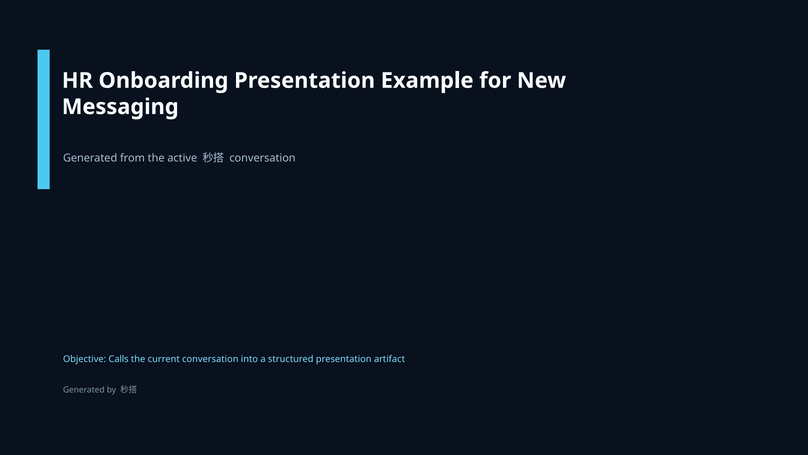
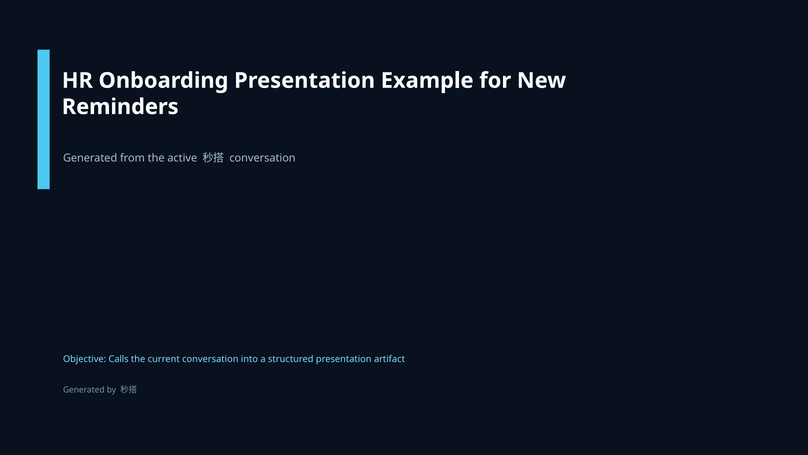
Messaging: Messaging -> Reminders
